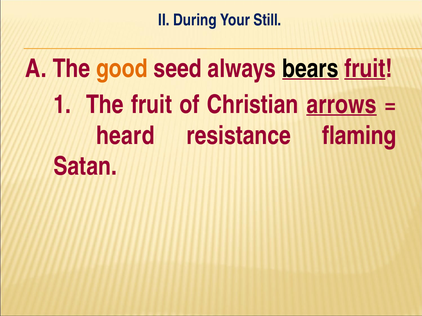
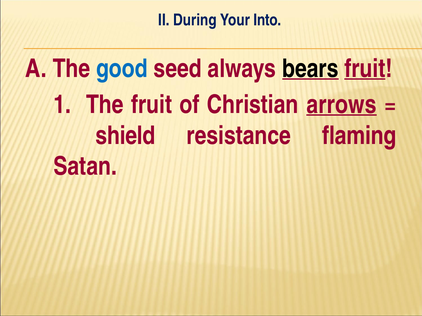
Still: Still -> Into
good colour: orange -> blue
heard: heard -> shield
